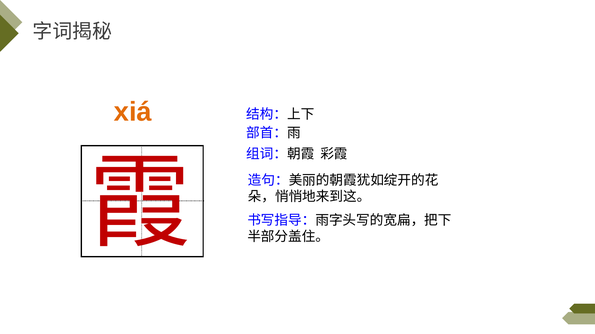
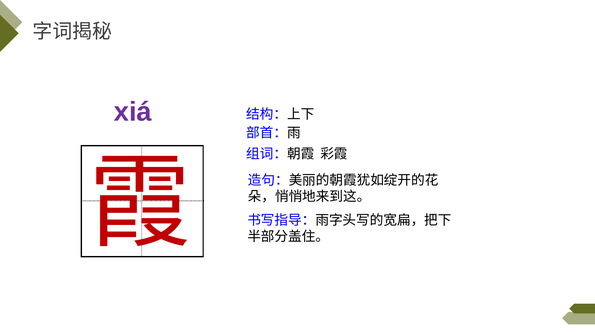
xiá colour: orange -> purple
